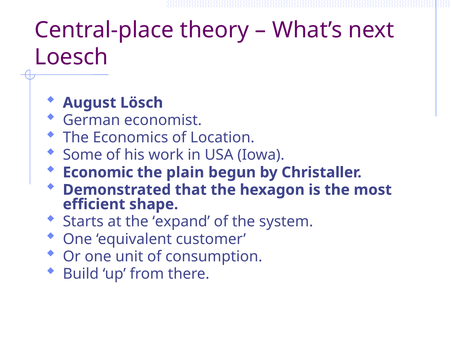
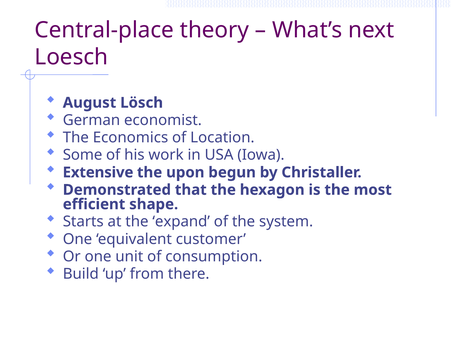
Economic: Economic -> Extensive
plain: plain -> upon
